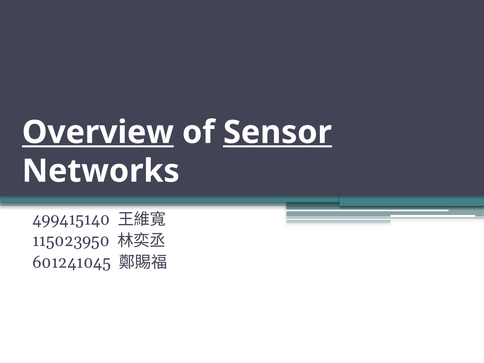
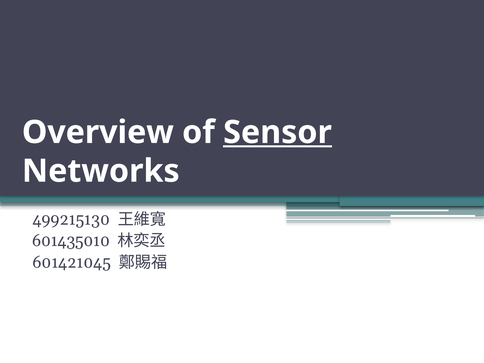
Overview underline: present -> none
499415140: 499415140 -> 499215130
115023950: 115023950 -> 601435010
601241045: 601241045 -> 601421045
